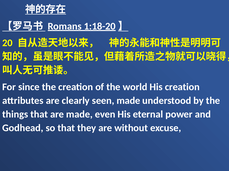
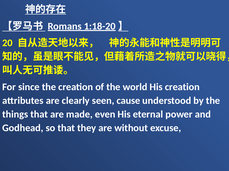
seen made: made -> cause
